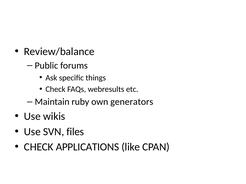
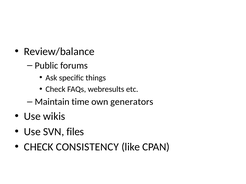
ruby: ruby -> time
APPLICATIONS: APPLICATIONS -> CONSISTENCY
